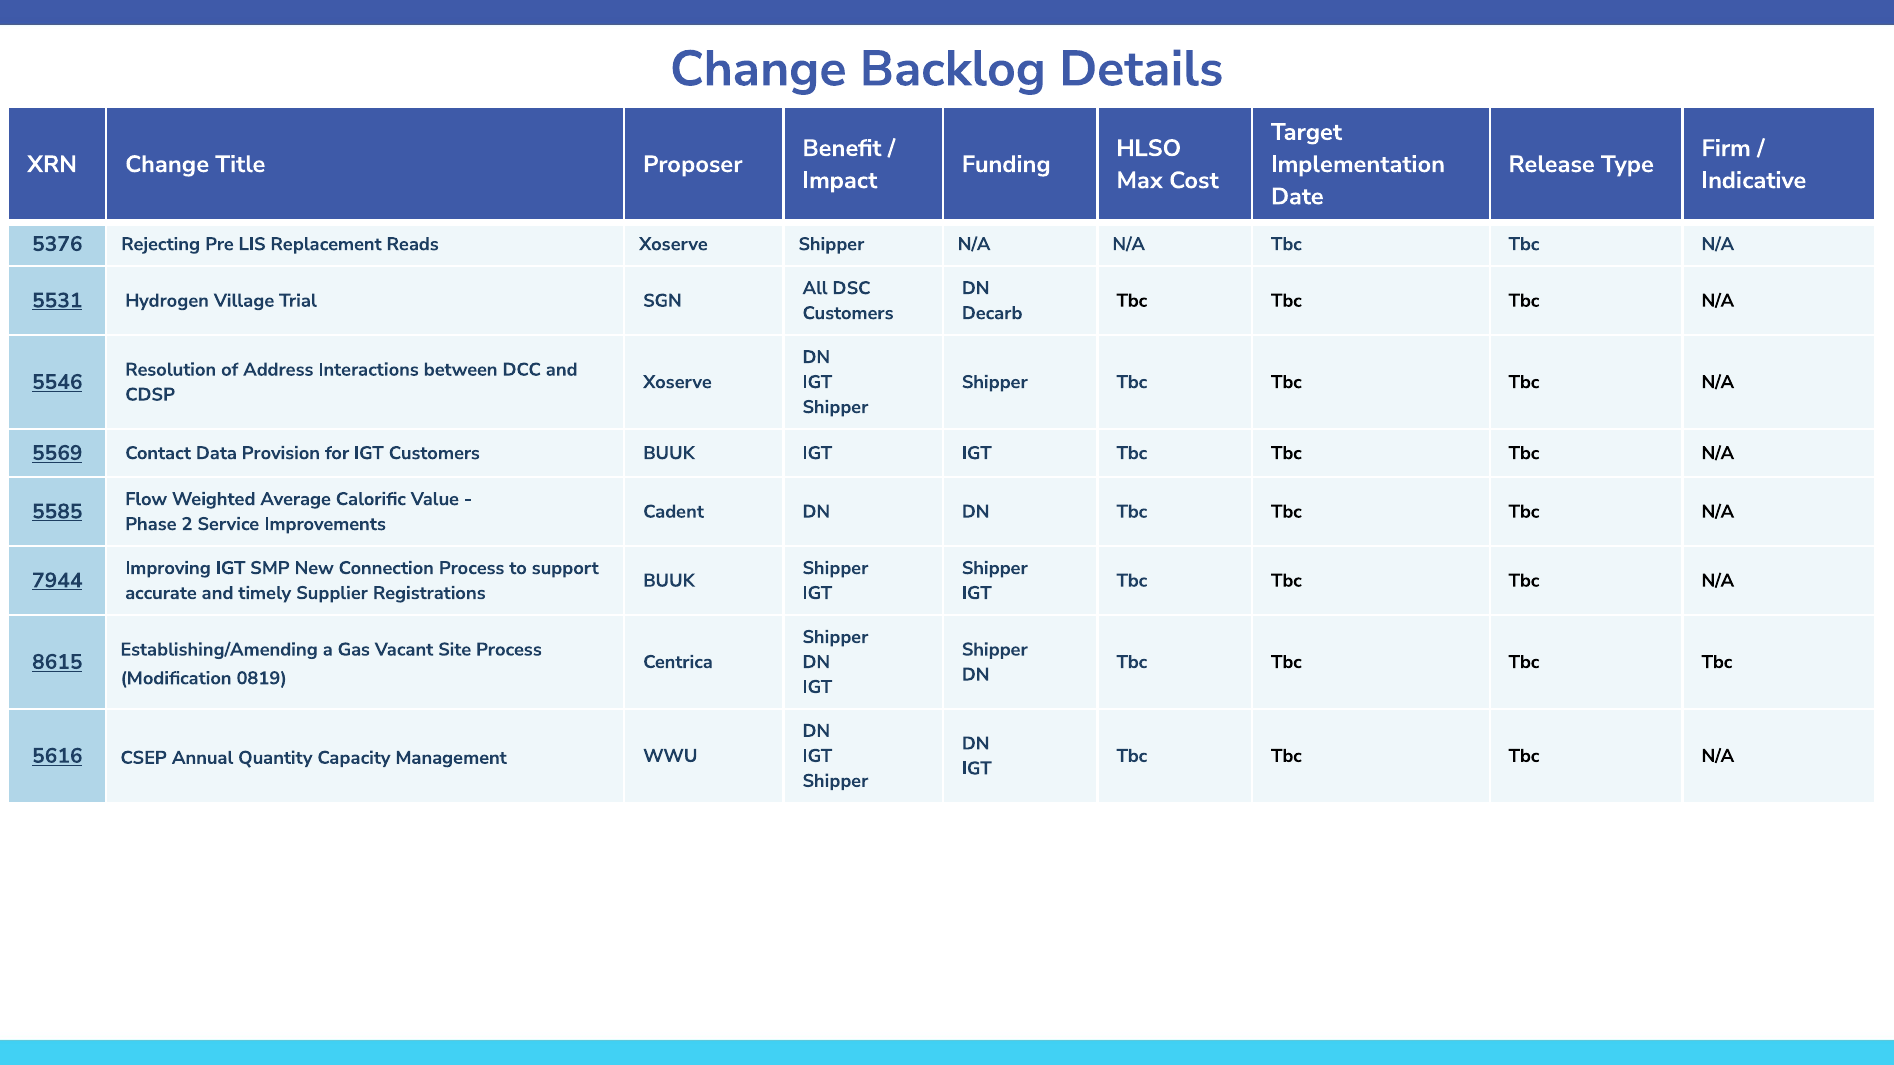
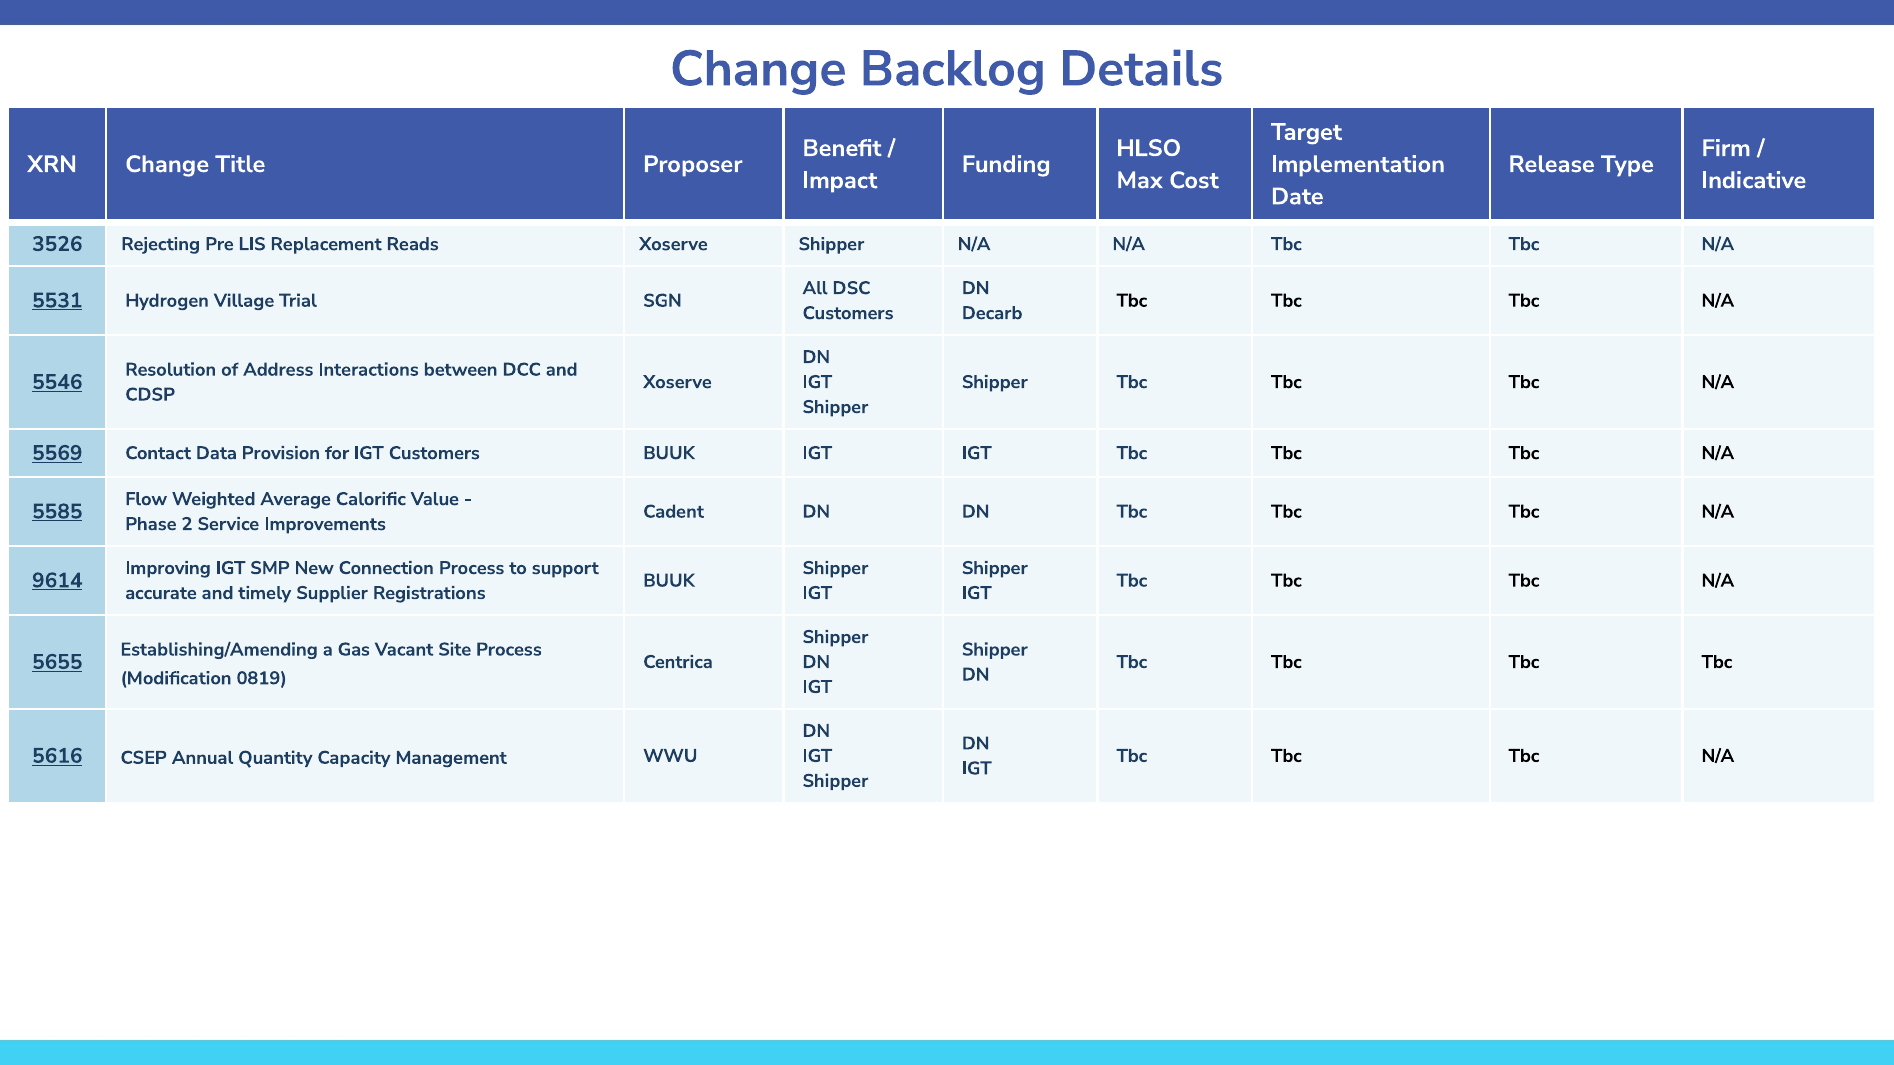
5376: 5376 -> 3526
7944: 7944 -> 9614
8615: 8615 -> 5655
